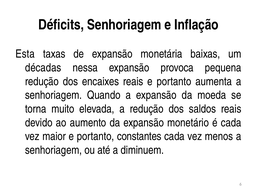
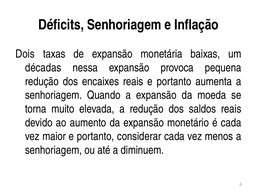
Esta: Esta -> Dois
constantes: constantes -> considerar
